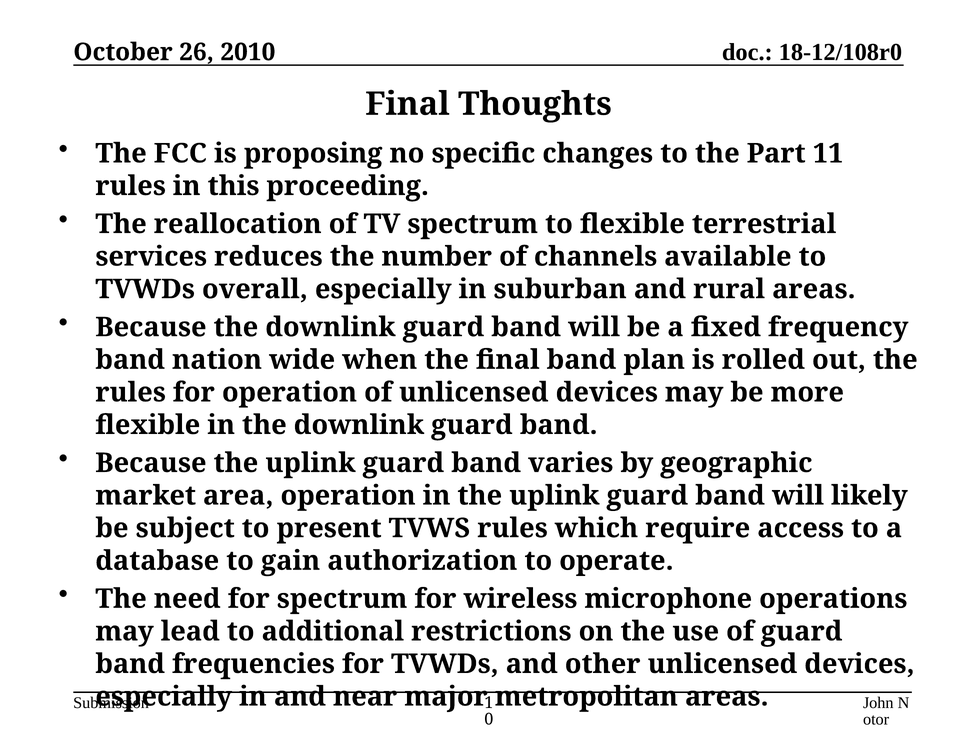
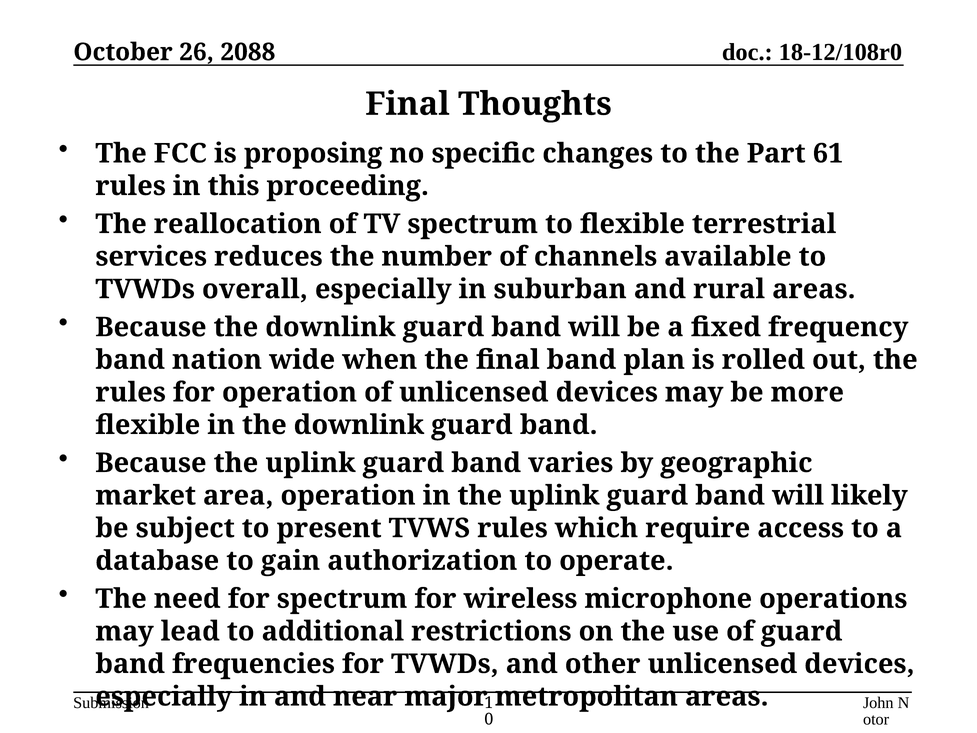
2010: 2010 -> 2088
11: 11 -> 61
